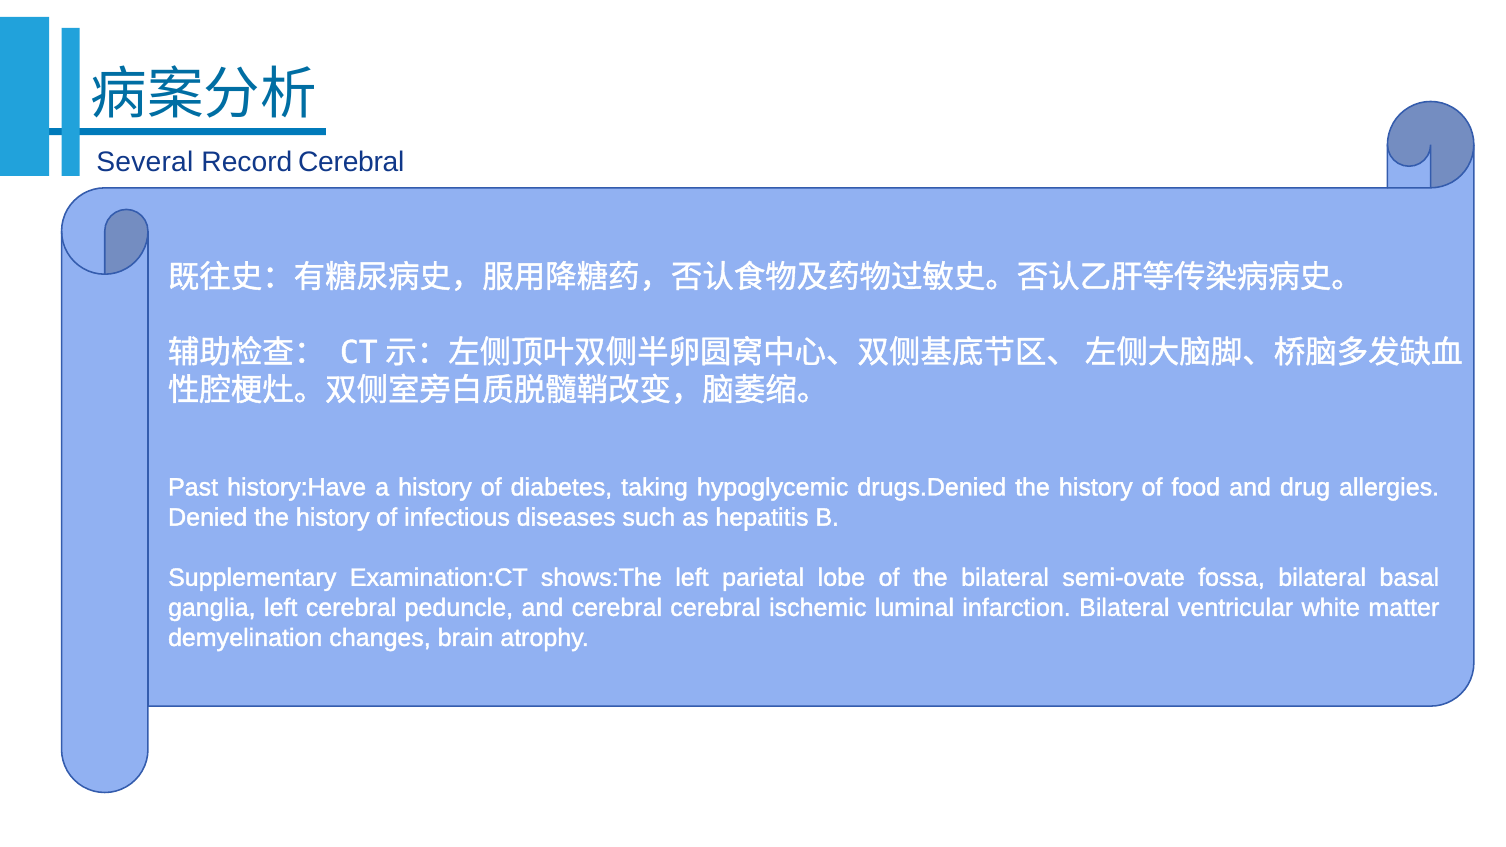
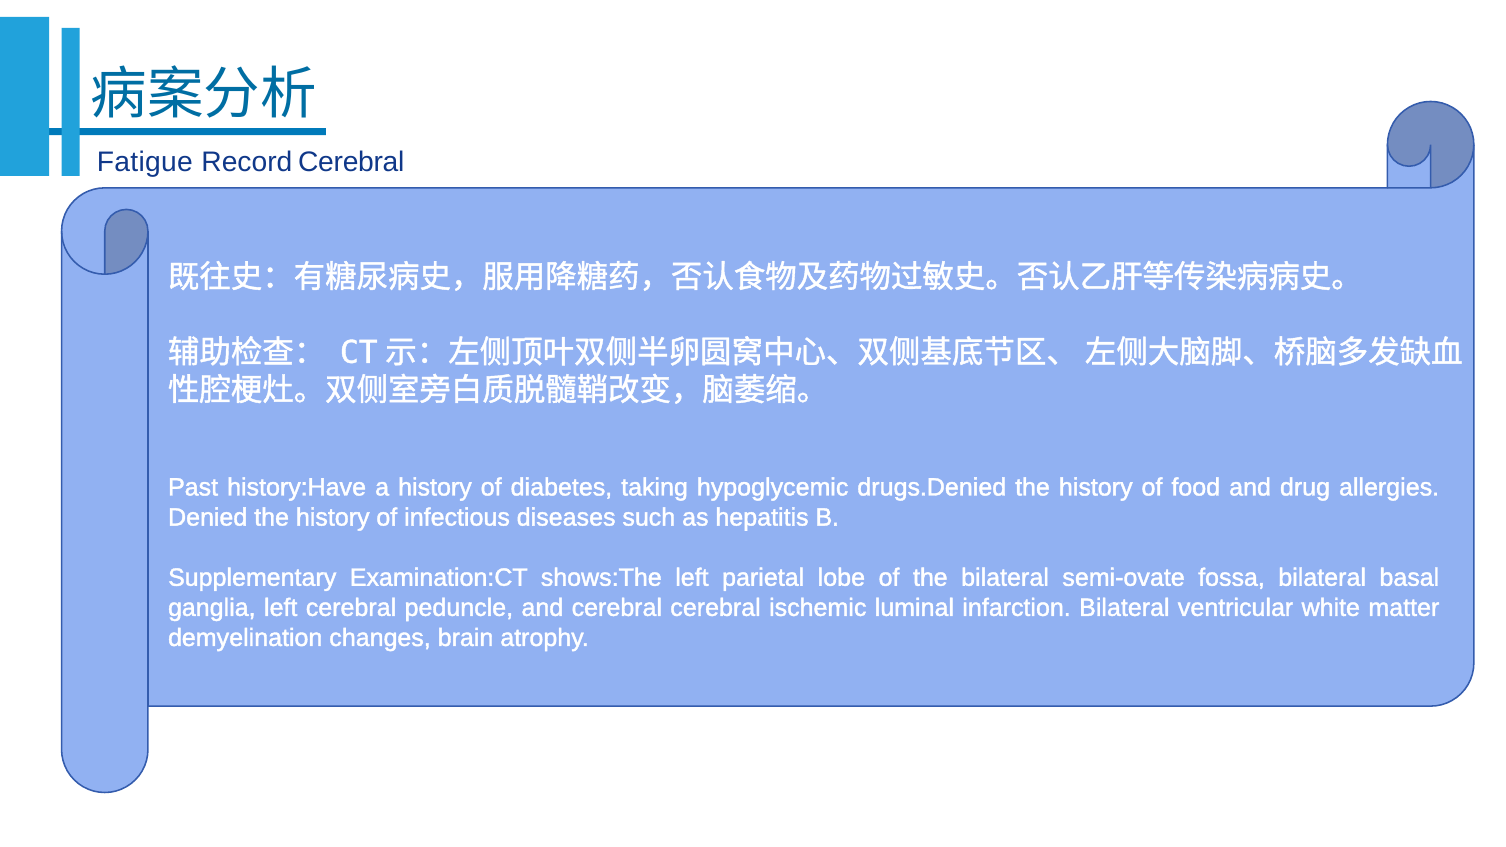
Several: Several -> Fatigue
